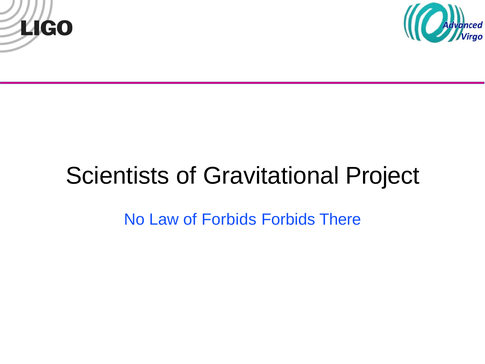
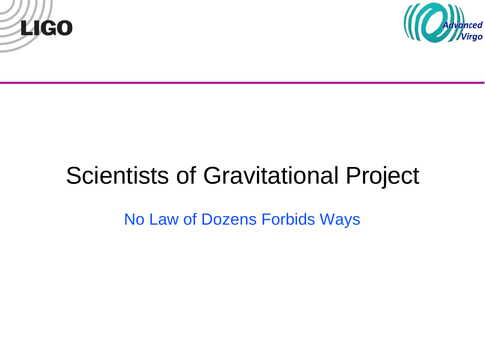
of Forbids: Forbids -> Dozens
There: There -> Ways
